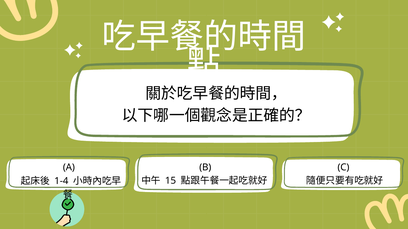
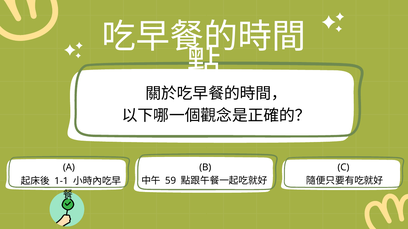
1-4: 1-4 -> 1-1
15: 15 -> 59
